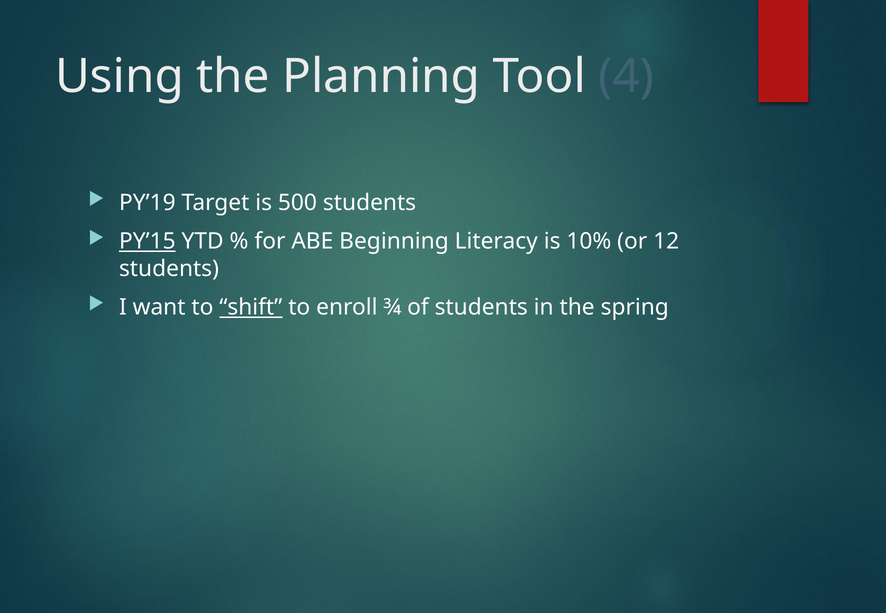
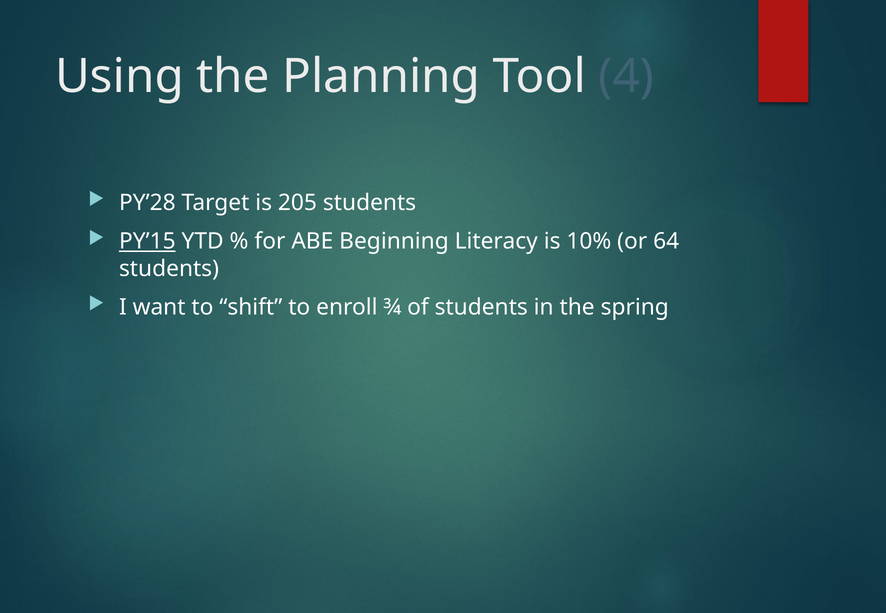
PY’19: PY’19 -> PY’28
500: 500 -> 205
12: 12 -> 64
shift underline: present -> none
